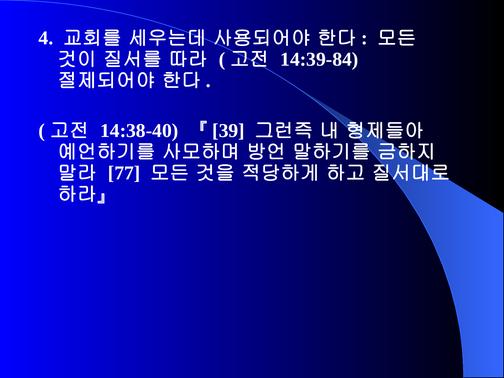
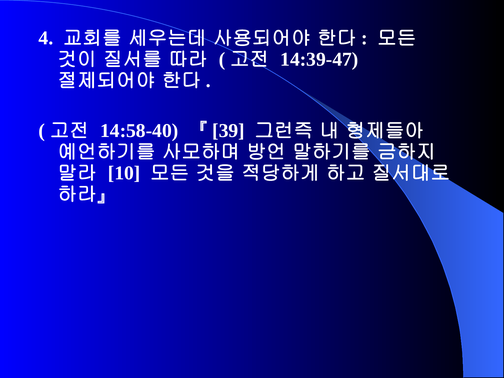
14:39-84: 14:39-84 -> 14:39-47
14:38-40: 14:38-40 -> 14:58-40
77: 77 -> 10
